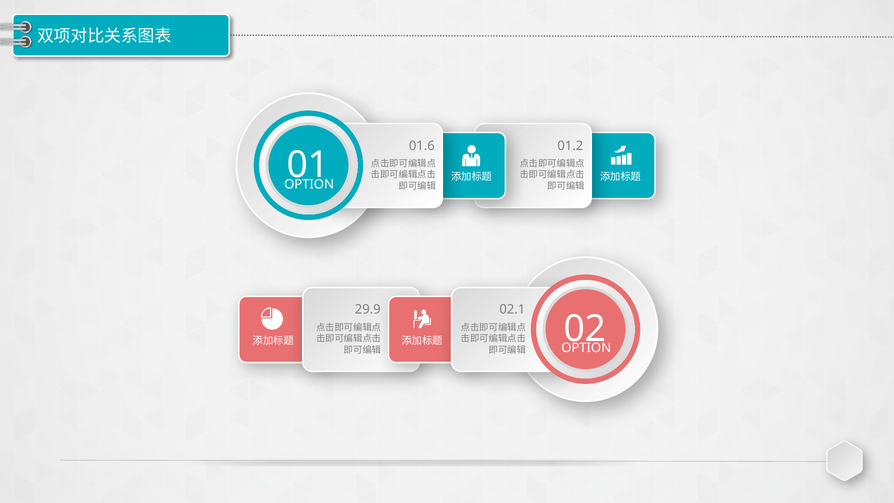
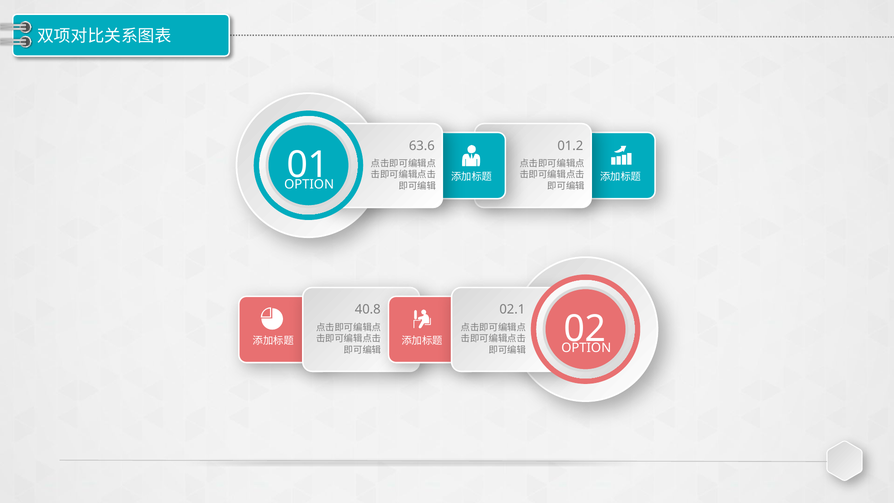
01.6: 01.6 -> 63.6
29.9: 29.9 -> 40.8
